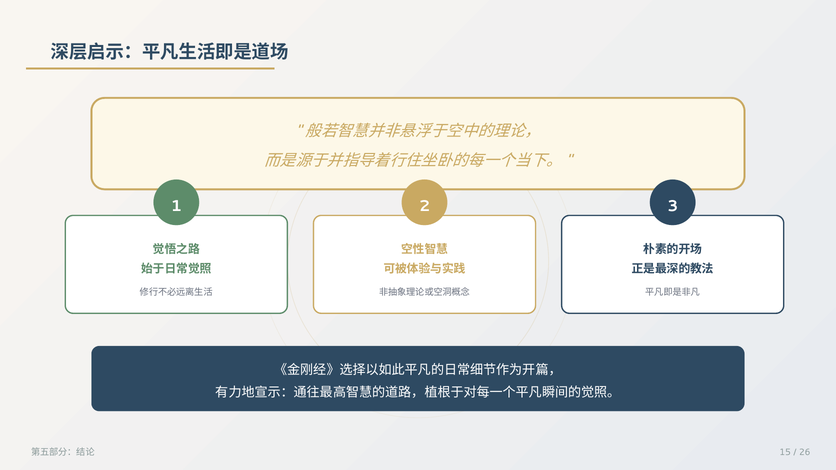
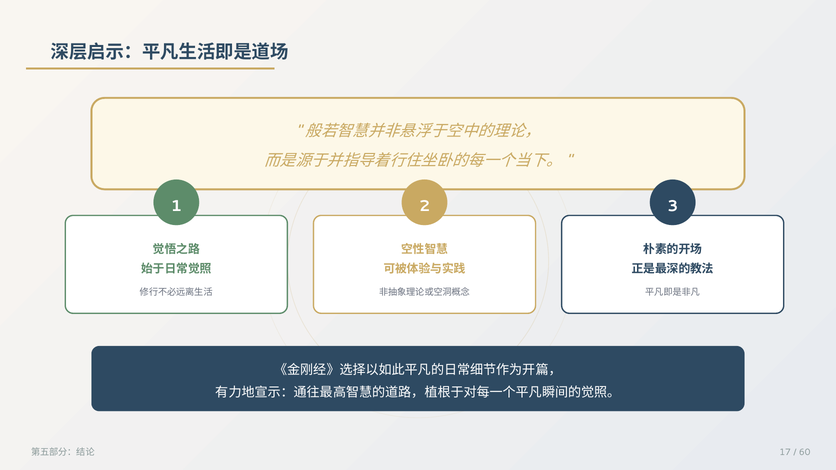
15: 15 -> 17
26: 26 -> 60
